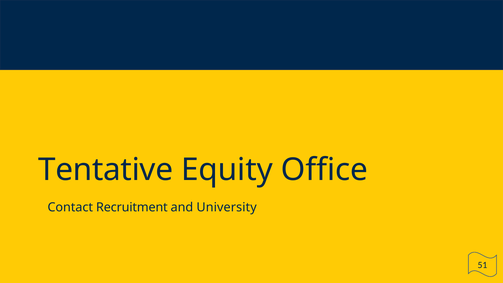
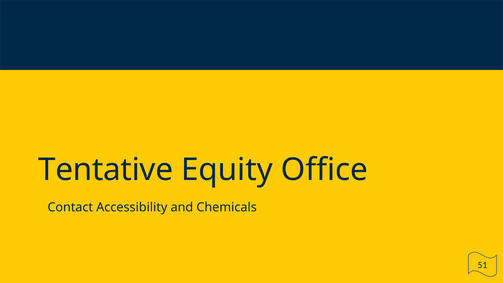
Recruitment: Recruitment -> Accessibility
University: University -> Chemicals
